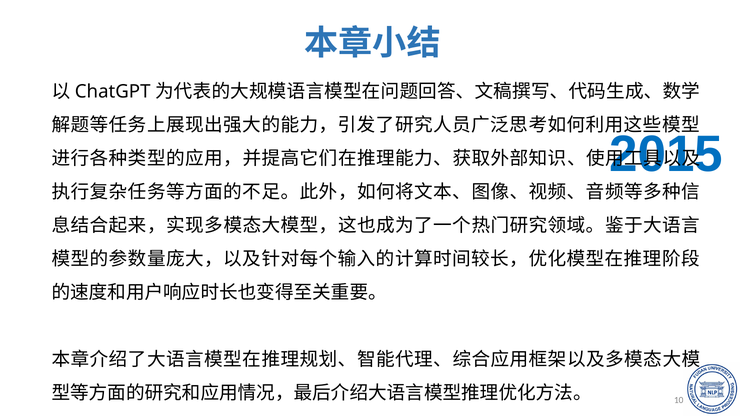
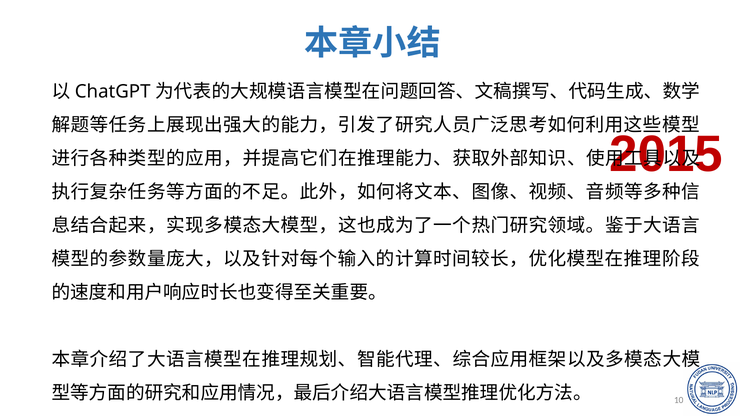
2015 colour: blue -> red
